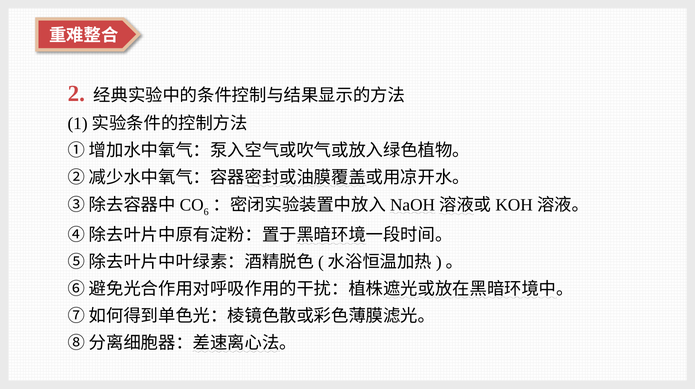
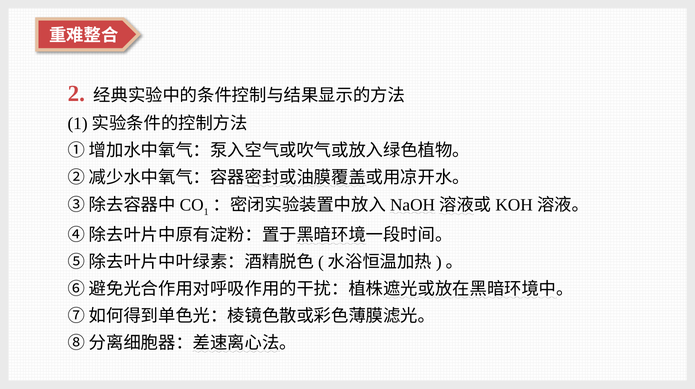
6: 6 -> 1
